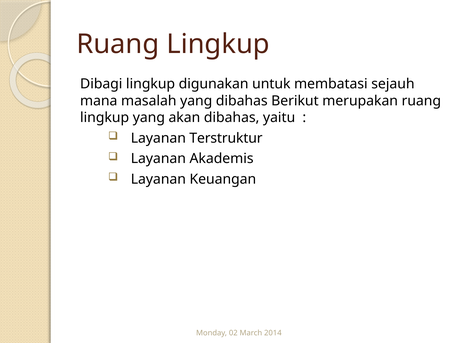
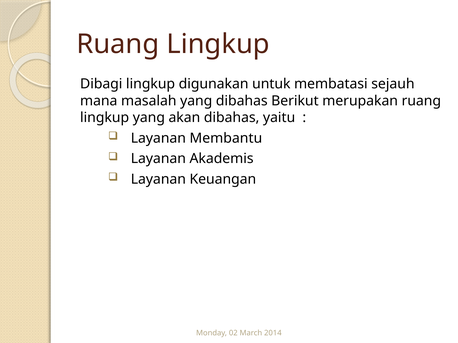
Terstruktur: Terstruktur -> Membantu
